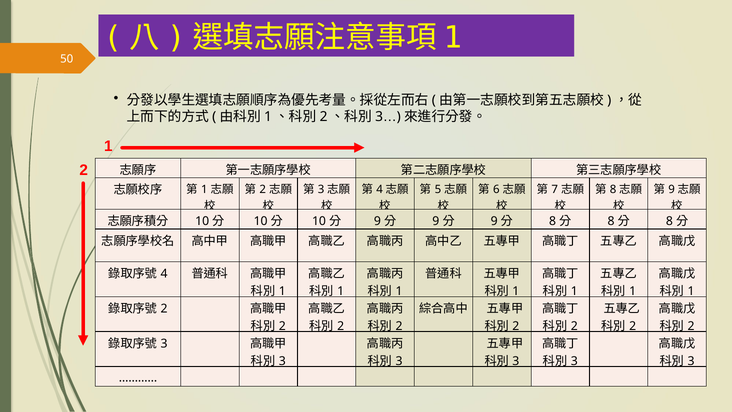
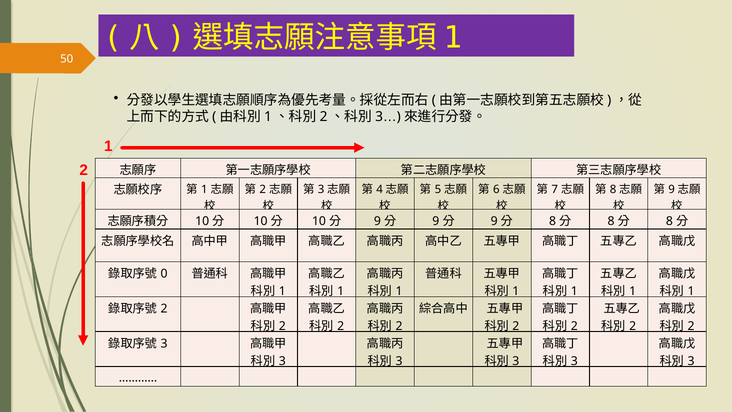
4 at (164, 274): 4 -> 0
